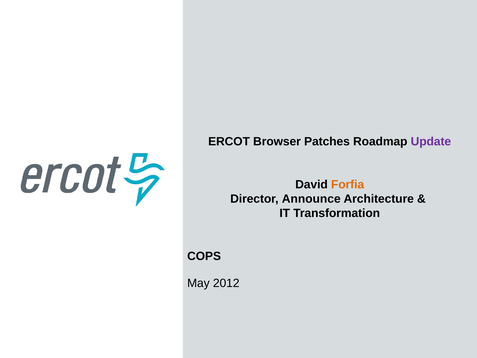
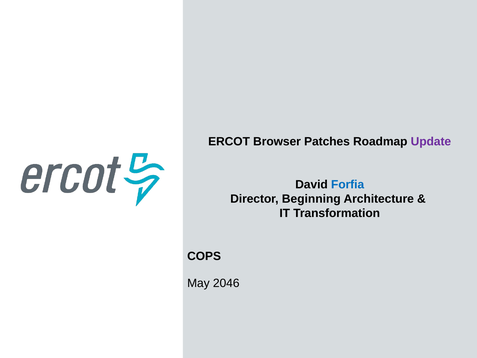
Forfia colour: orange -> blue
Announce: Announce -> Beginning
2012: 2012 -> 2046
